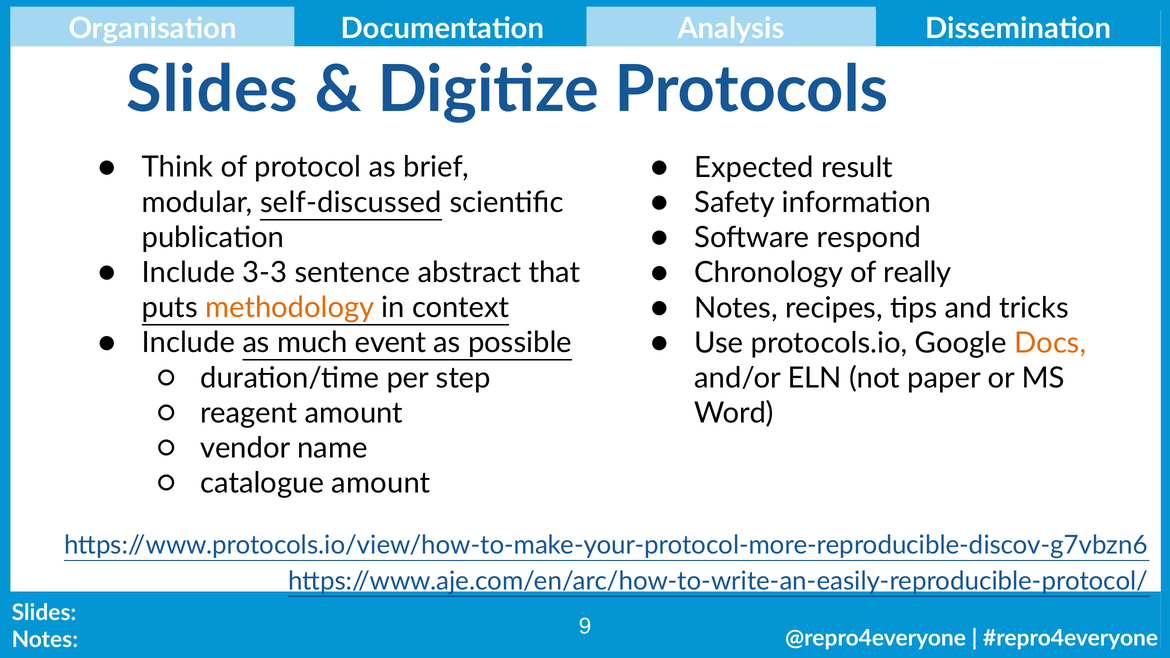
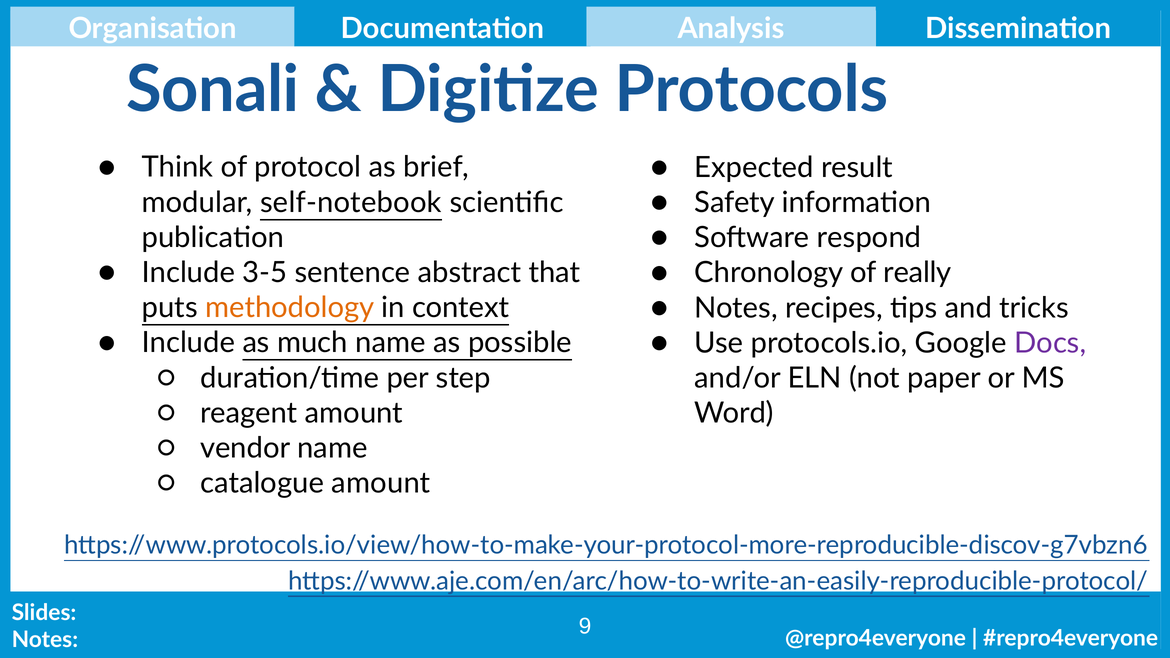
Slides at (212, 90): Slides -> Sonali
self-discussed: self-discussed -> self-notebook
3-3: 3-3 -> 3-5
much event: event -> name
Docs colour: orange -> purple
